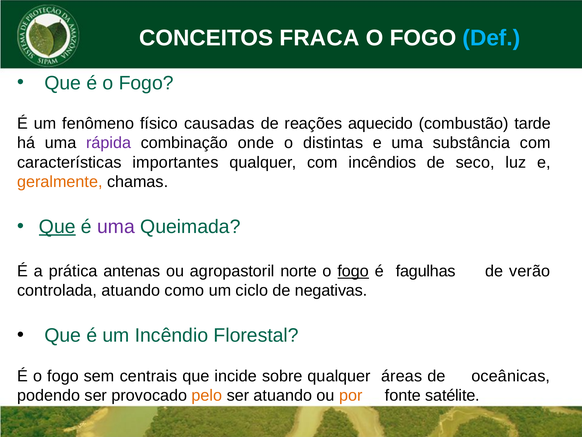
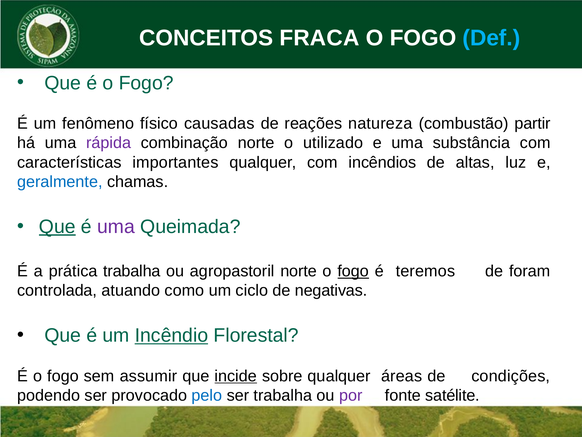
aquecido: aquecido -> natureza
tarde: tarde -> partir
combinação onde: onde -> norte
distintas: distintas -> utilizado
seco: seco -> altas
geralmente colour: orange -> blue
prática antenas: antenas -> trabalha
fagulhas: fagulhas -> teremos
verão: verão -> foram
Incêndio underline: none -> present
centrais: centrais -> assumir
incide underline: none -> present
oceânicas: oceânicas -> condições
pelo colour: orange -> blue
ser atuando: atuando -> trabalha
por colour: orange -> purple
